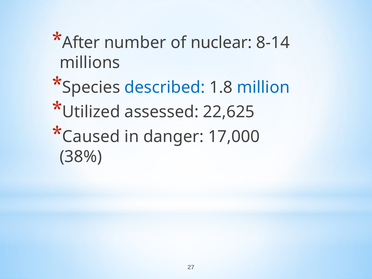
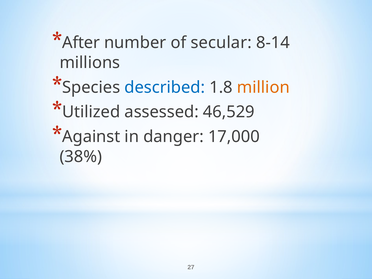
nuclear: nuclear -> secular
million colour: blue -> orange
22,625: 22,625 -> 46,529
Caused: Caused -> Against
